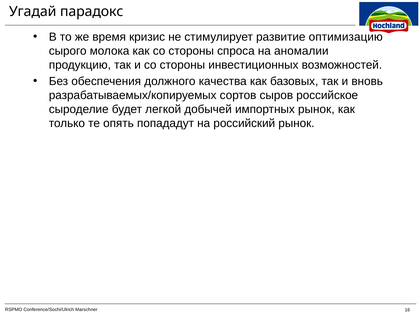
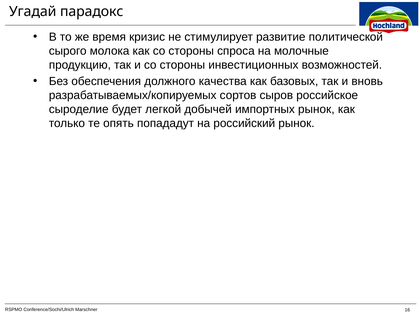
оптимизацию: оптимизацию -> политической
аномалии: аномалии -> молочные
